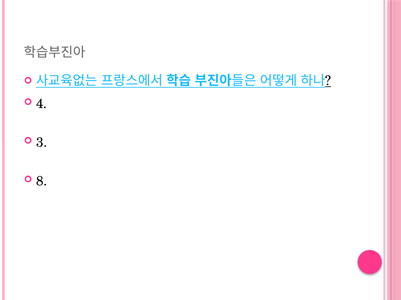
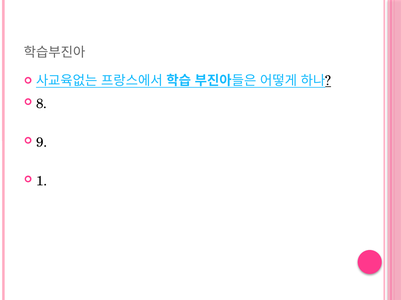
4: 4 -> 8
3: 3 -> 9
8: 8 -> 1
